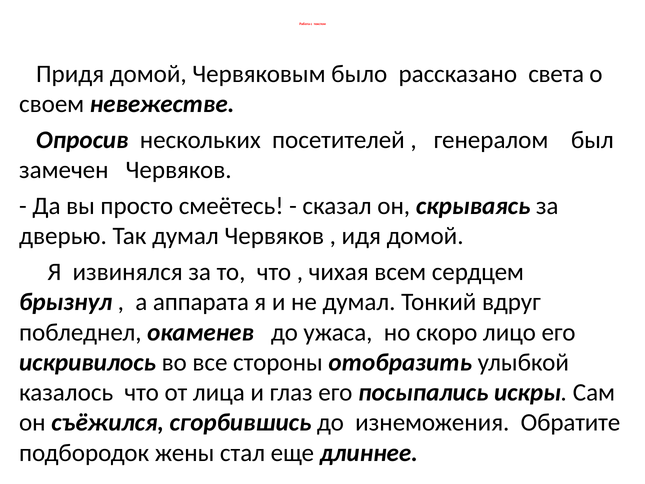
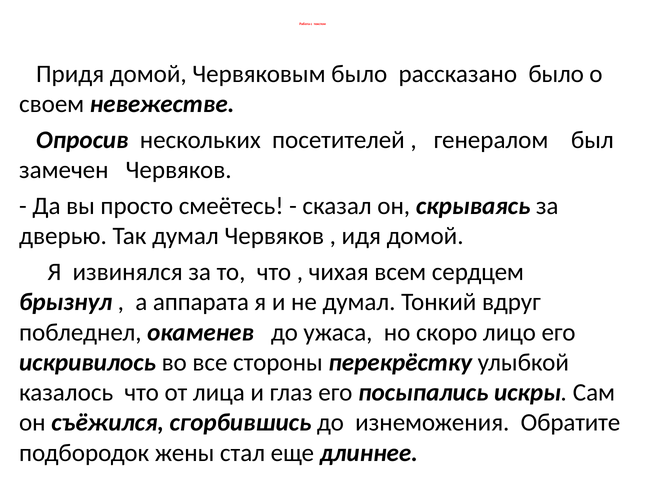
рассказано света: света -> было
отобразить: отобразить -> перекрёстку
